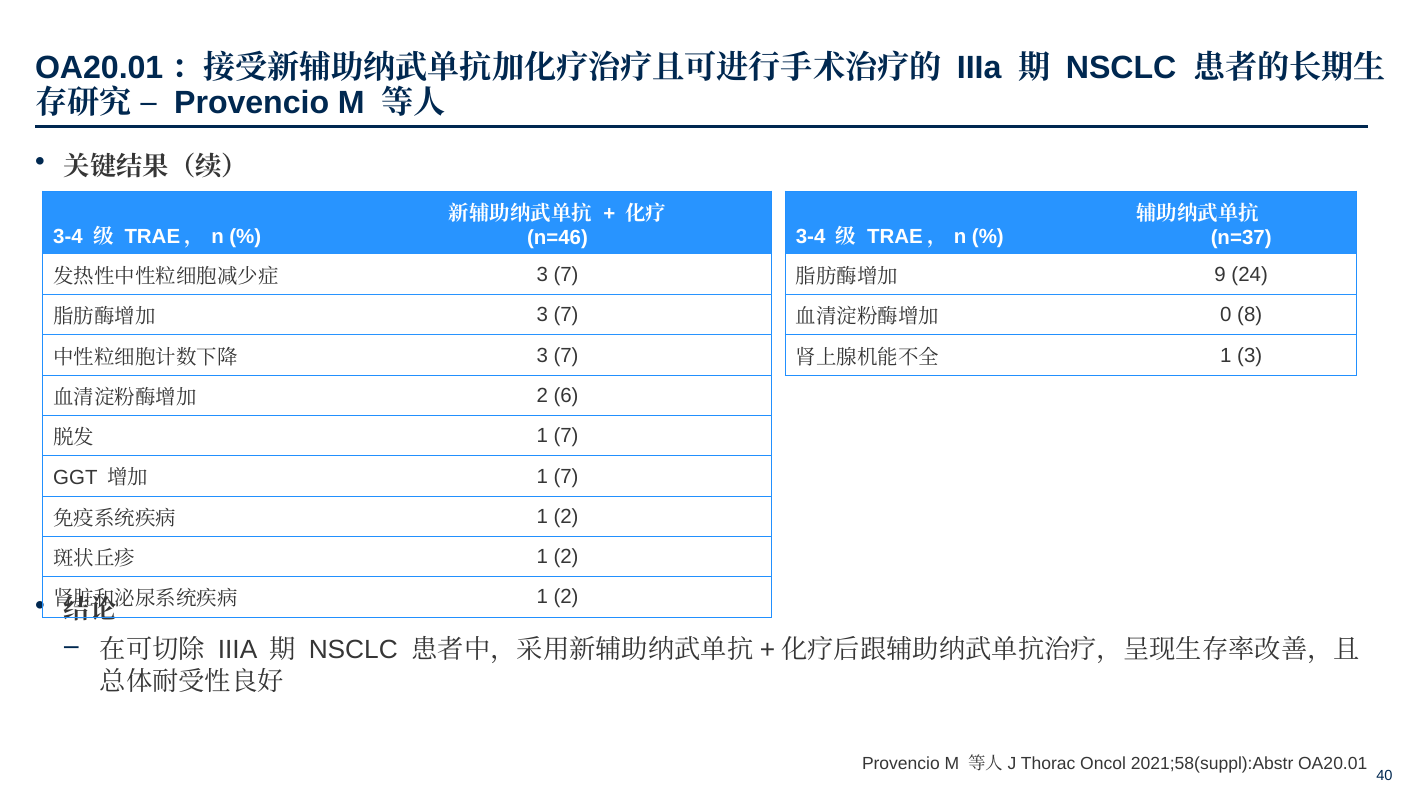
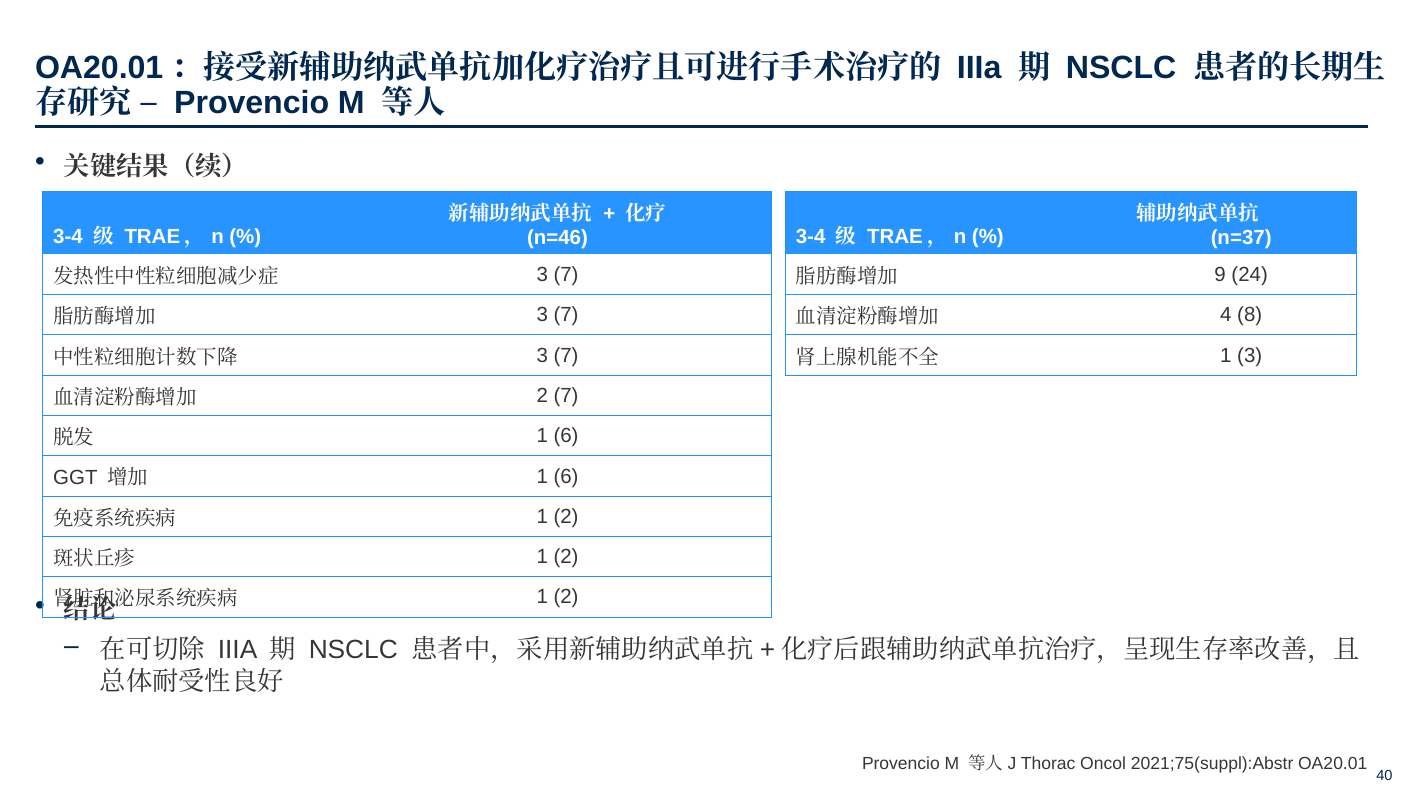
0: 0 -> 4
2 6: 6 -> 7
7 at (566, 436): 7 -> 6
7 at (566, 476): 7 -> 6
2021;58(suppl):Abstr: 2021;58(suppl):Abstr -> 2021;75(suppl):Abstr
